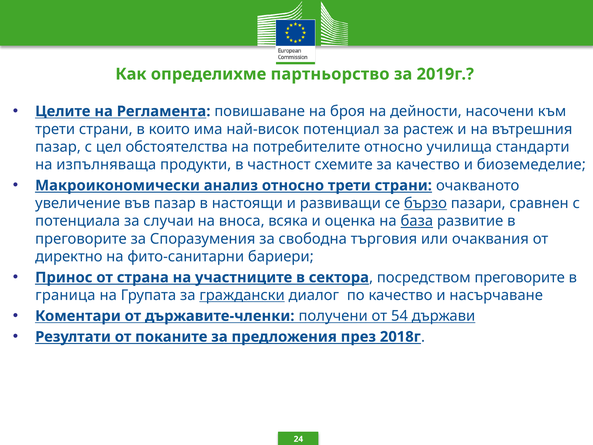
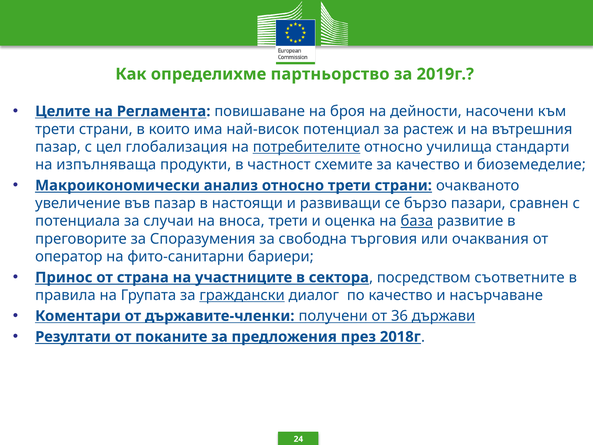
обстоятелства: обстоятелства -> глобализация
потребителите underline: none -> present
бързо underline: present -> none
вноса всяка: всяка -> трети
директно: директно -> оператор
посредством преговорите: преговорите -> съответните
граница: граница -> правила
54: 54 -> 36
